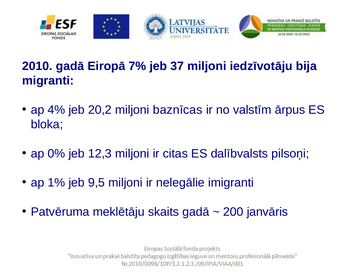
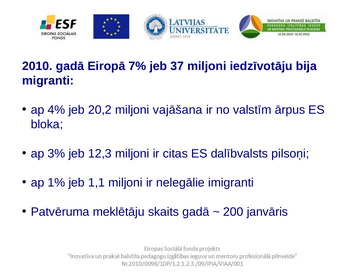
baznīcas: baznīcas -> vajāšana
0%: 0% -> 3%
9,5: 9,5 -> 1,1
